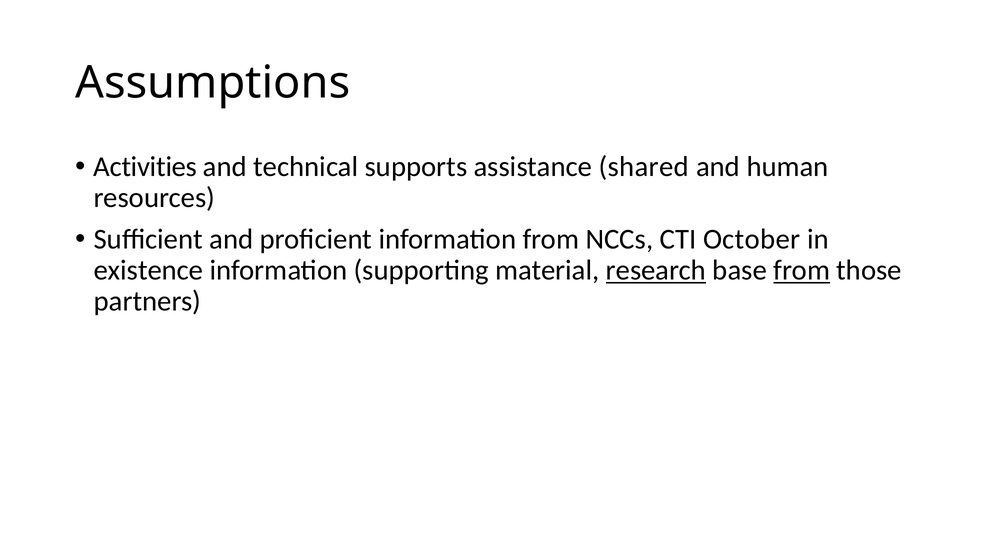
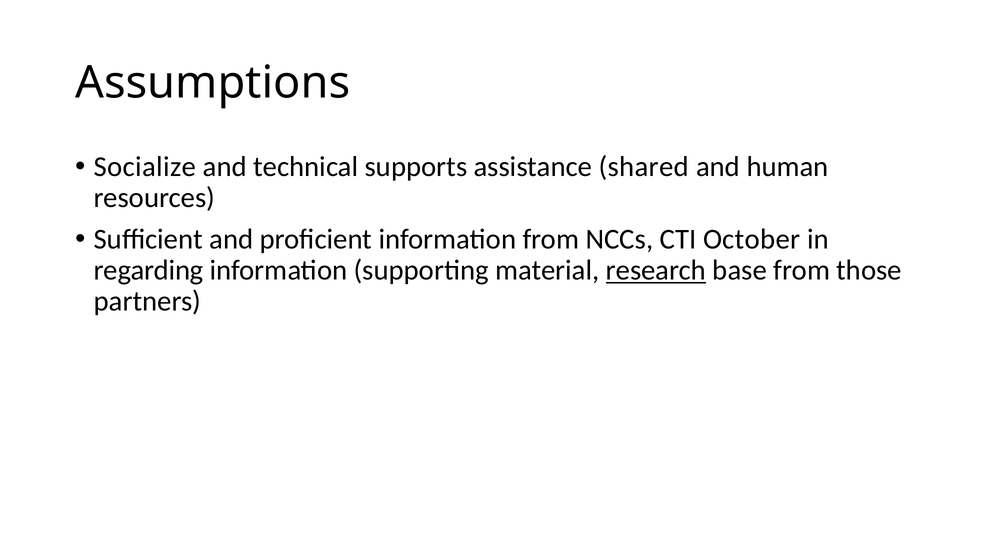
Activities: Activities -> Socialize
existence: existence -> regarding
from at (802, 270) underline: present -> none
